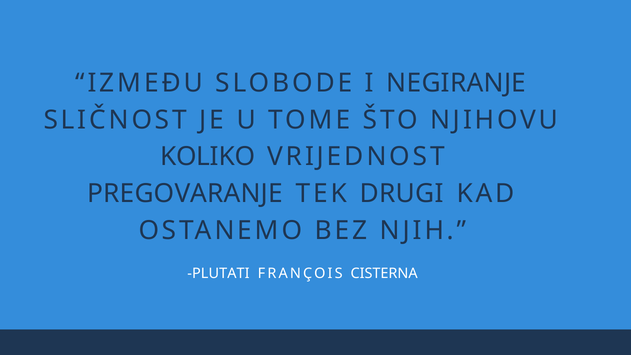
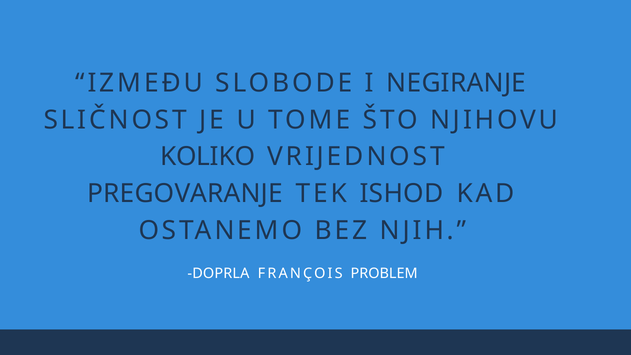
DRUGI: DRUGI -> ISHOD
PLUTATI: PLUTATI -> DOPRLA
CISTERNA: CISTERNA -> PROBLEM
